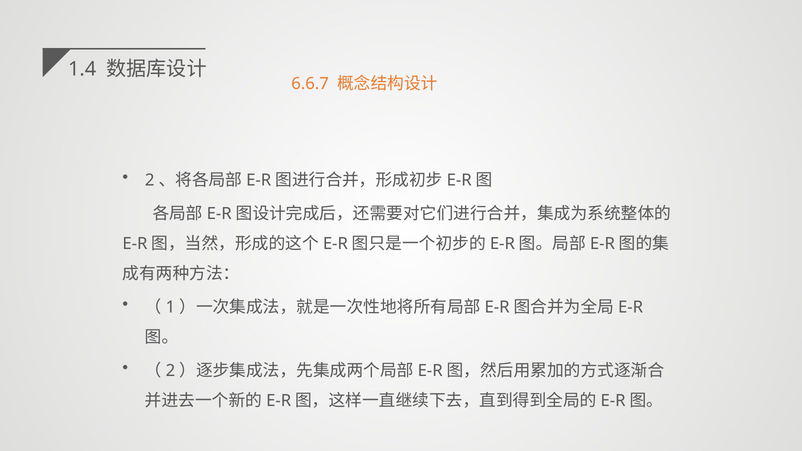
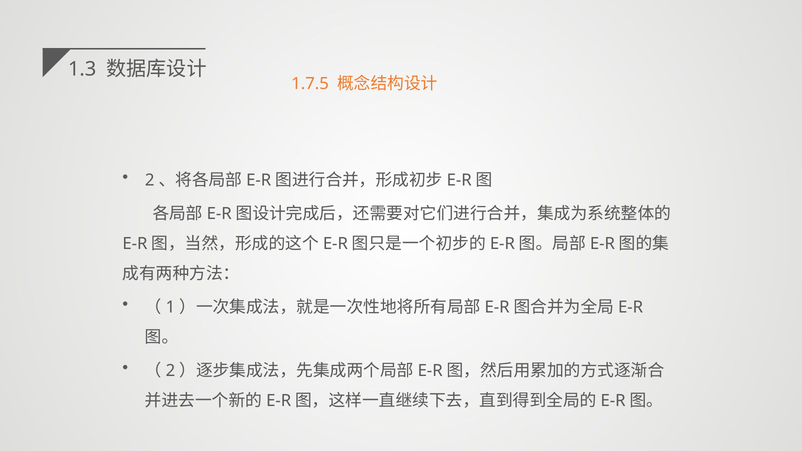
1.4: 1.4 -> 1.3
6.6.7: 6.6.7 -> 1.7.5
